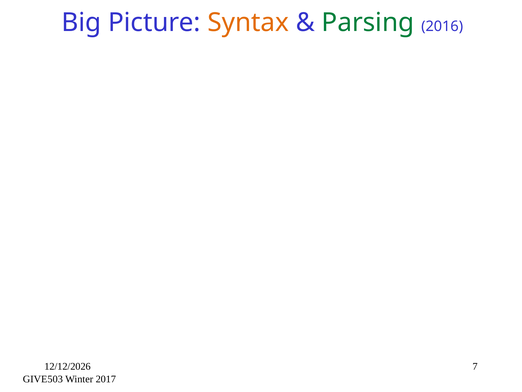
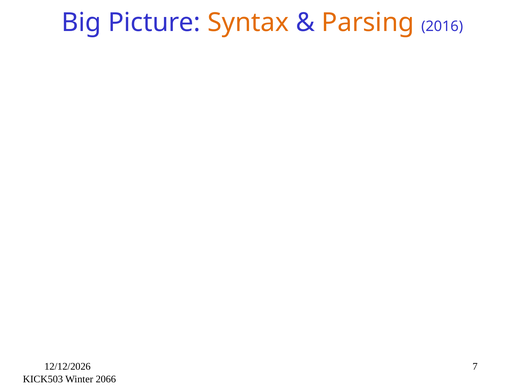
Parsing colour: green -> orange
GIVE503: GIVE503 -> KICK503
2017: 2017 -> 2066
